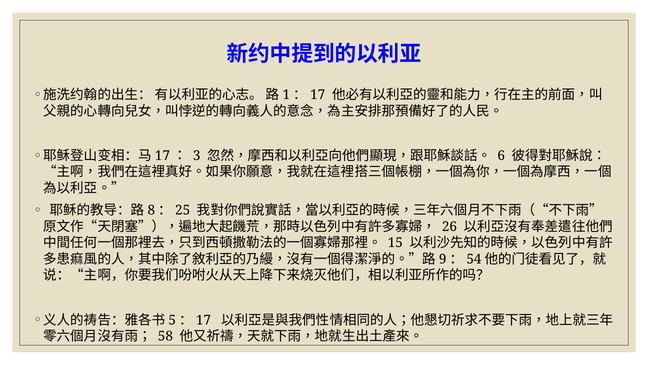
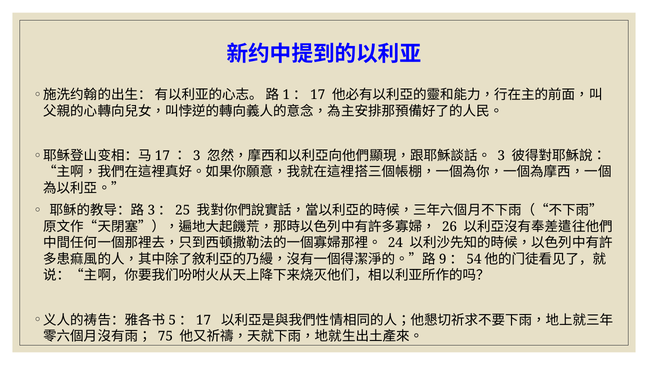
6 at (501, 156): 6 -> 3
8 at (151, 210): 8 -> 3
15: 15 -> 24
58: 58 -> 75
